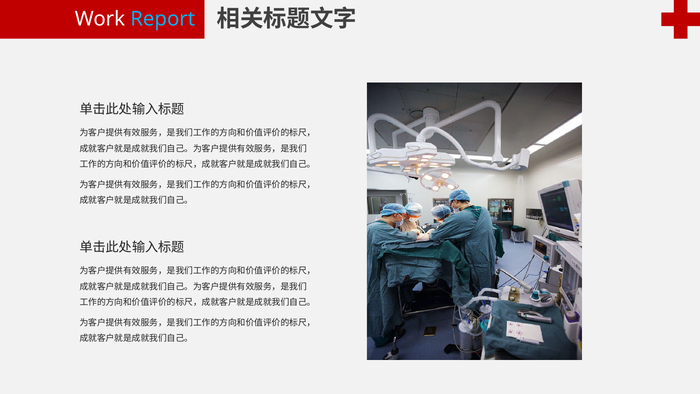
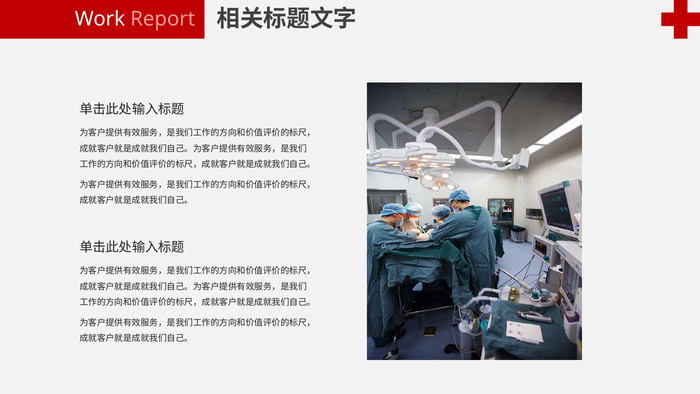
Report colour: light blue -> pink
